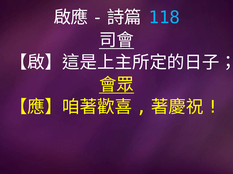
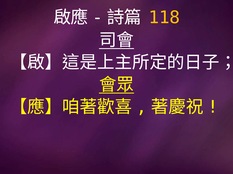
118 colour: light blue -> yellow
